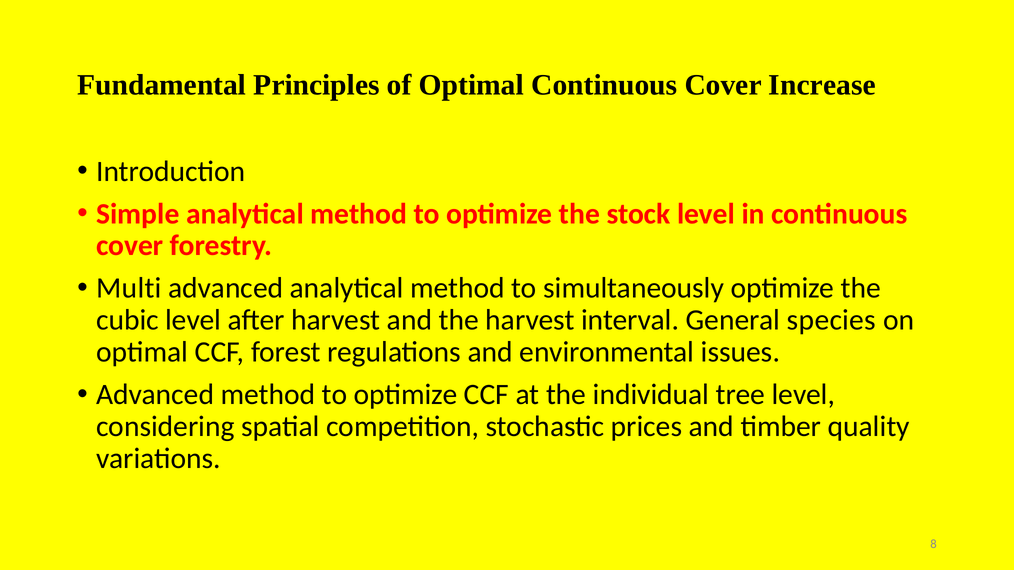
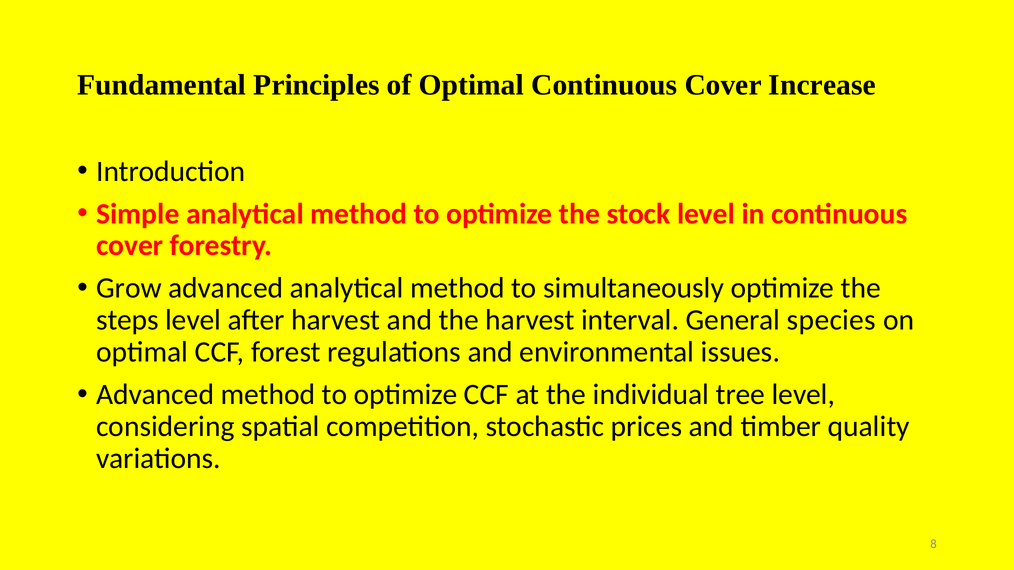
Multi: Multi -> Grow
cubic: cubic -> steps
